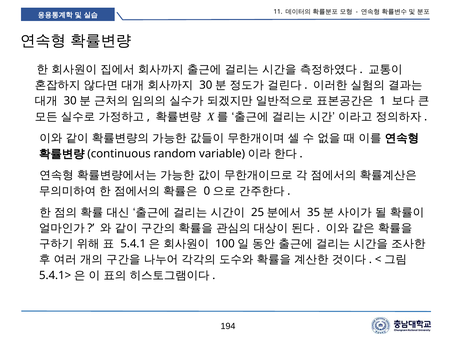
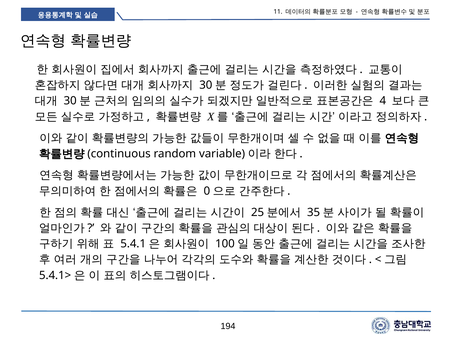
1: 1 -> 4
